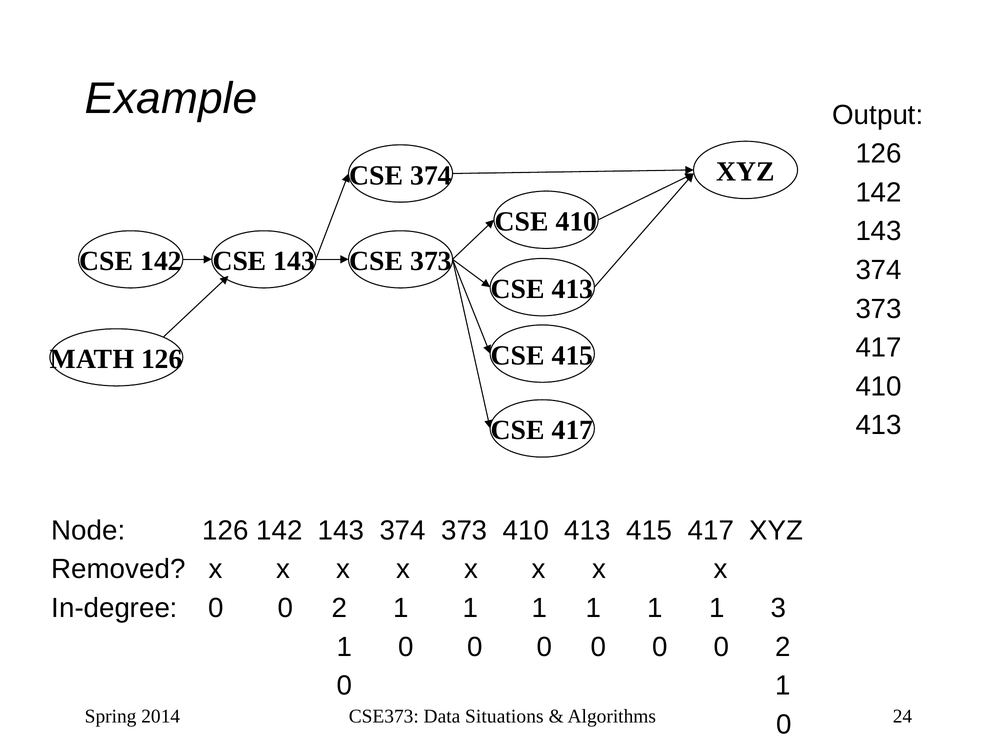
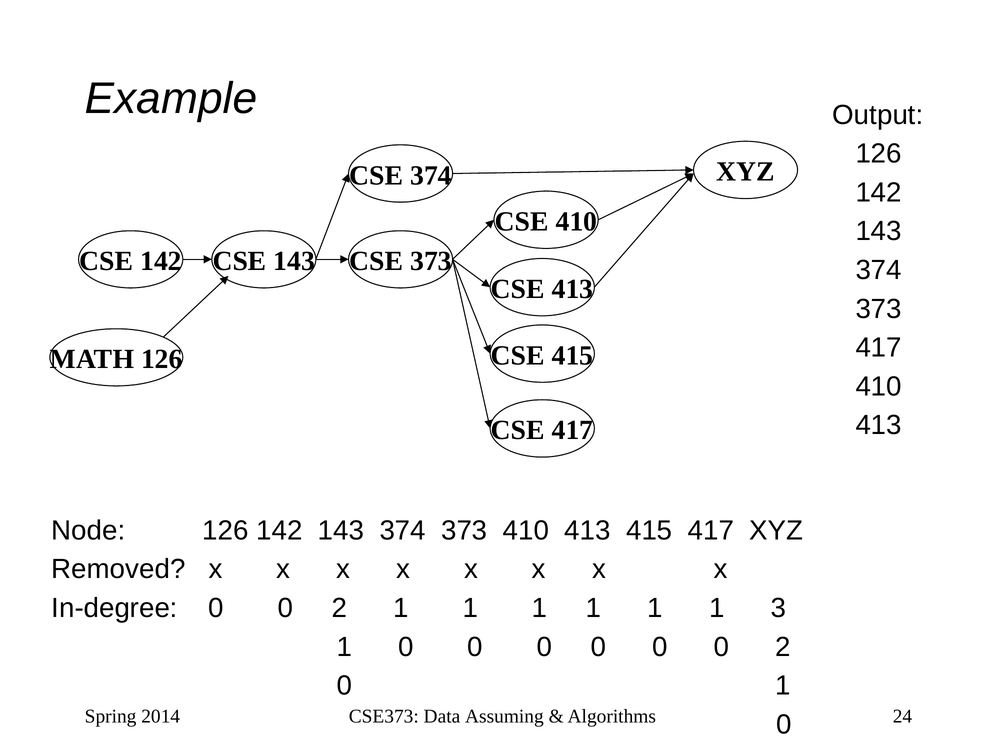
Situations: Situations -> Assuming
